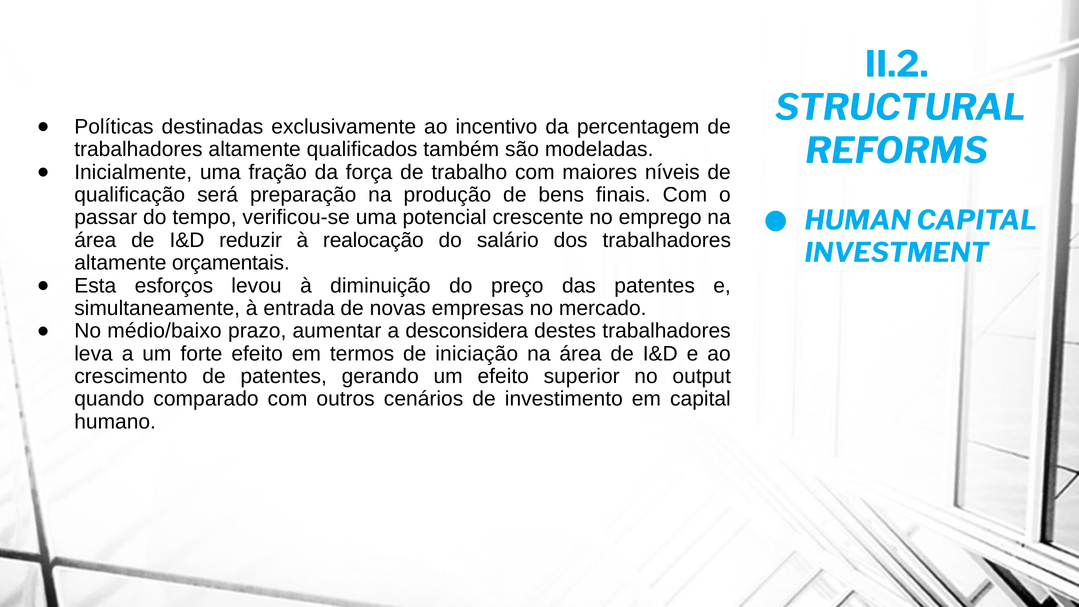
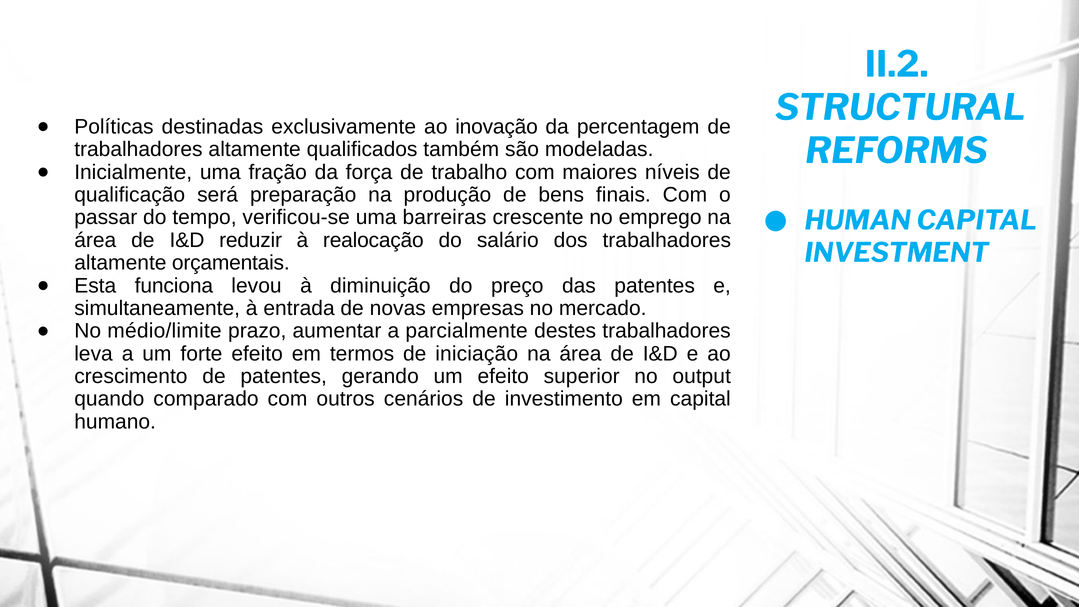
incentivo: incentivo -> inovação
potencial: potencial -> barreiras
esforços: esforços -> funciona
médio/baixo: médio/baixo -> médio/limite
desconsidera: desconsidera -> parcialmente
